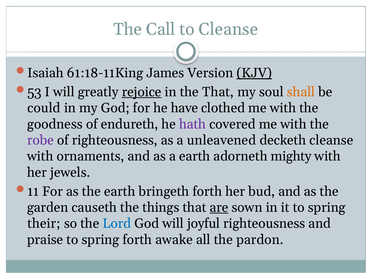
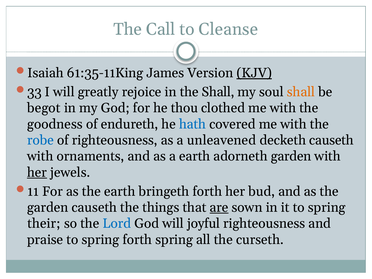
61:18-11King: 61:18-11King -> 61:35-11King
53: 53 -> 33
rejoice underline: present -> none
the That: That -> Shall
could: could -> begot
have: have -> thou
hath colour: purple -> blue
robe colour: purple -> blue
decketh cleanse: cleanse -> causeth
adorneth mighty: mighty -> garden
her at (37, 172) underline: none -> present
forth awake: awake -> spring
pardon: pardon -> curseth
